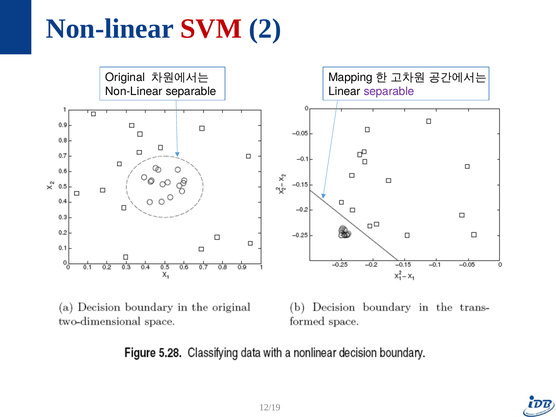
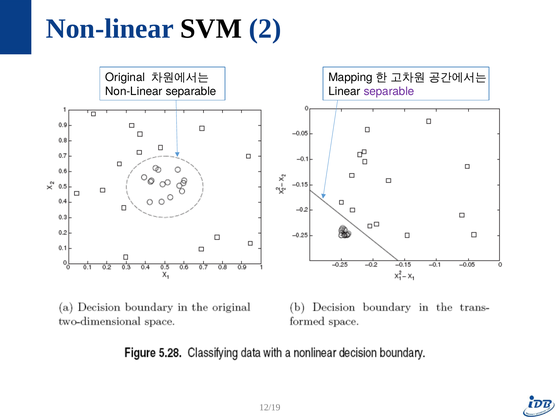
SVM colour: red -> black
